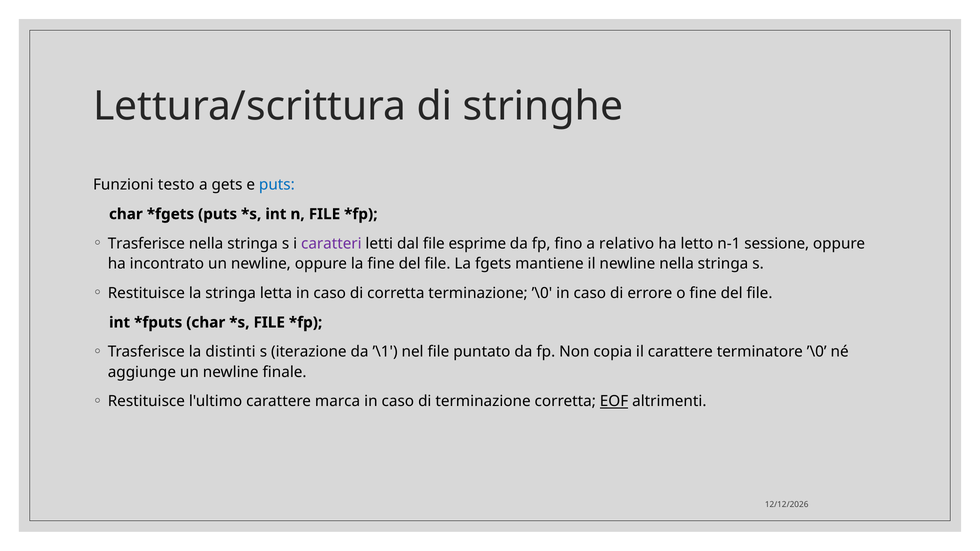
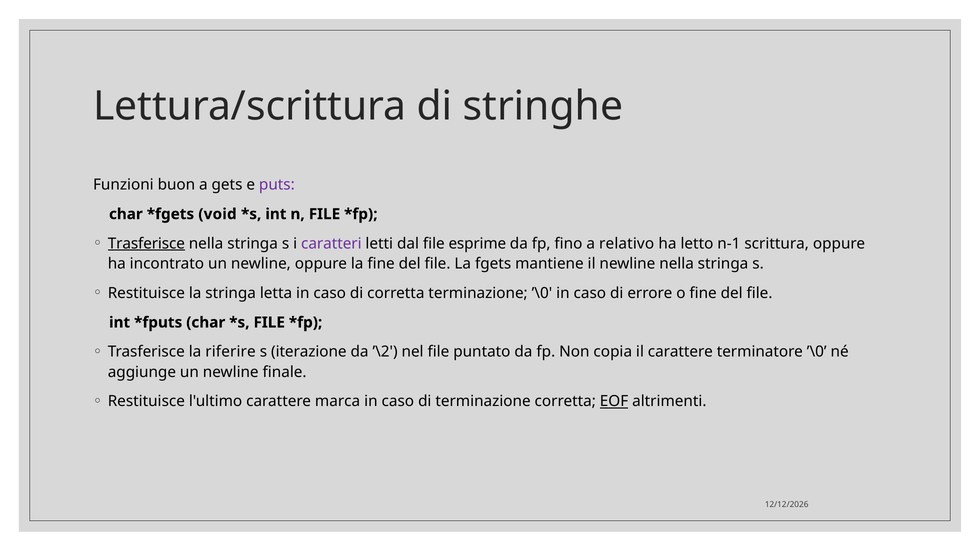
testo: testo -> buon
puts at (277, 185) colour: blue -> purple
puts at (218, 214): puts -> void
Trasferisce at (146, 244) underline: none -> present
sessione: sessione -> scrittura
distinti: distinti -> riferire
’\1: ’\1 -> ’\2
